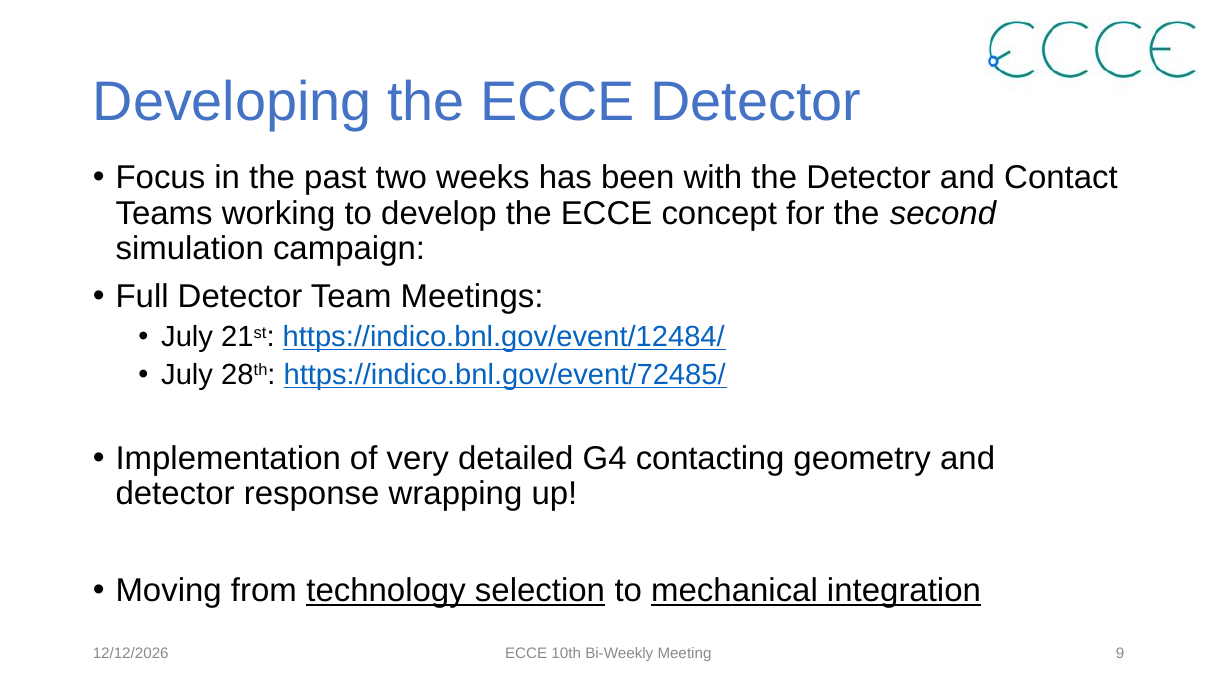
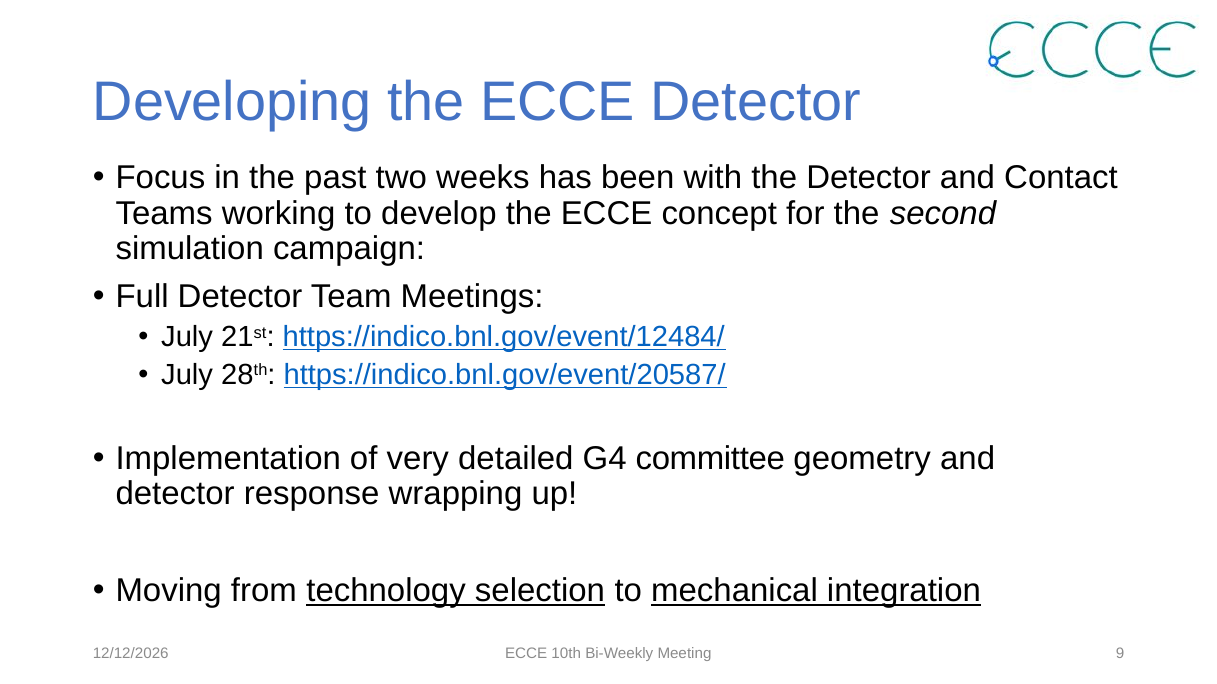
https://indico.bnl.gov/event/72485/: https://indico.bnl.gov/event/72485/ -> https://indico.bnl.gov/event/20587/
contacting: contacting -> committee
